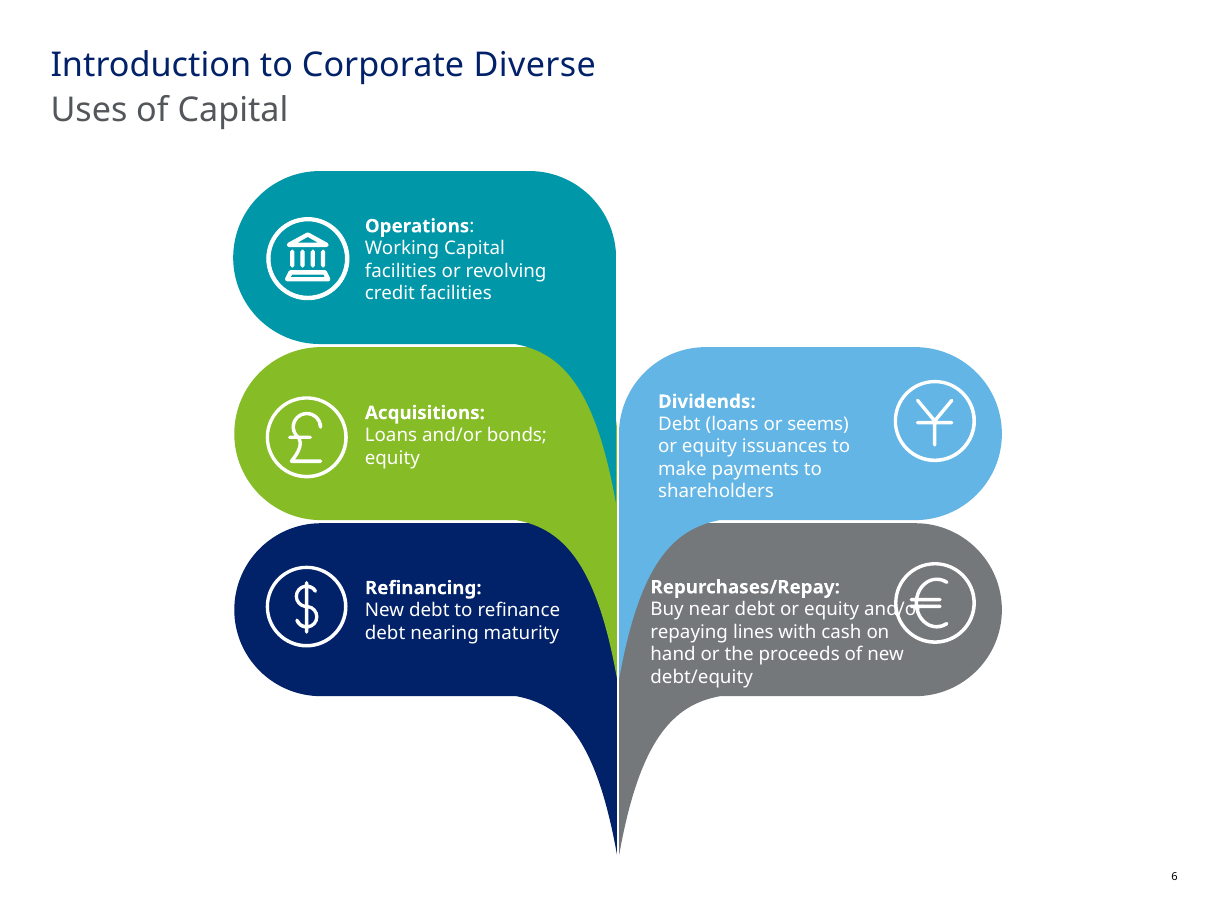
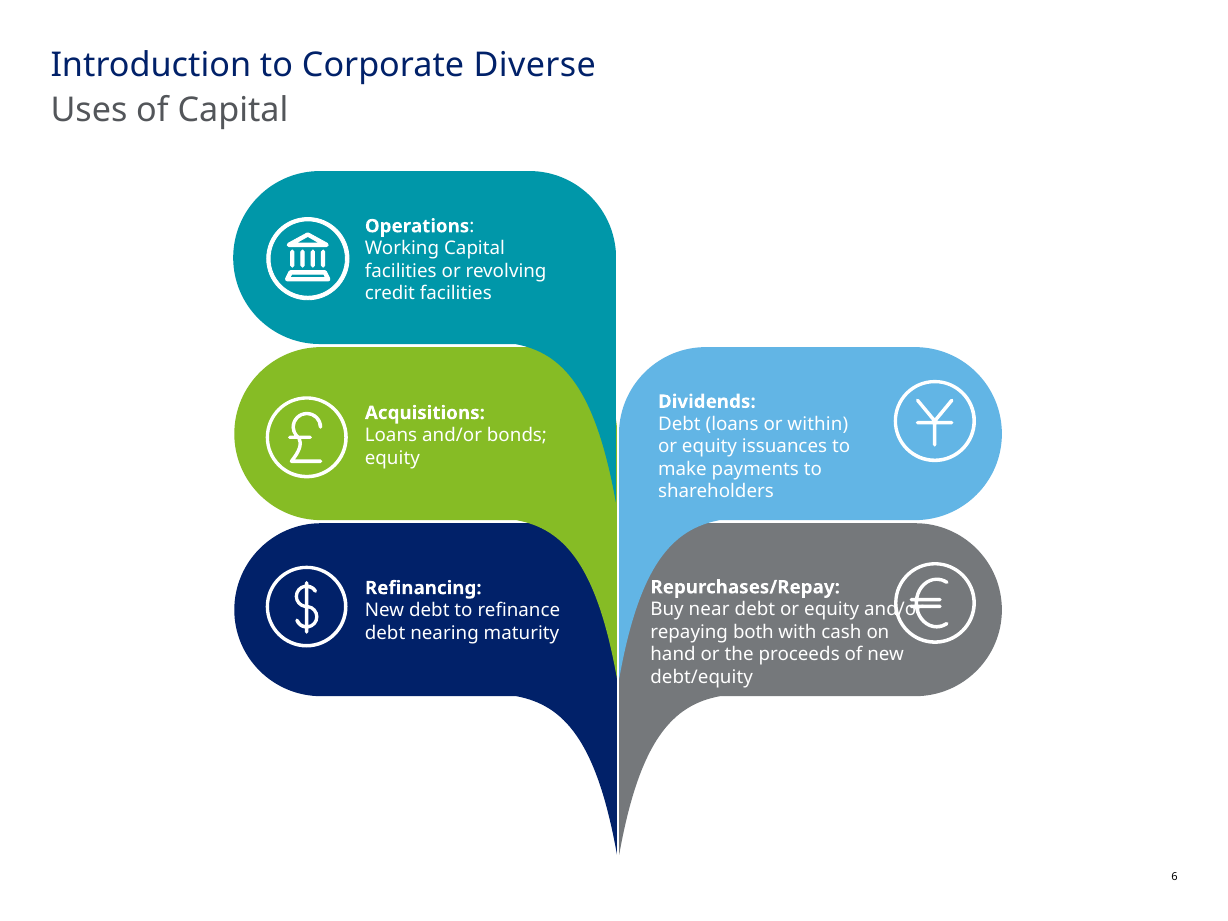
seems: seems -> within
lines: lines -> both
